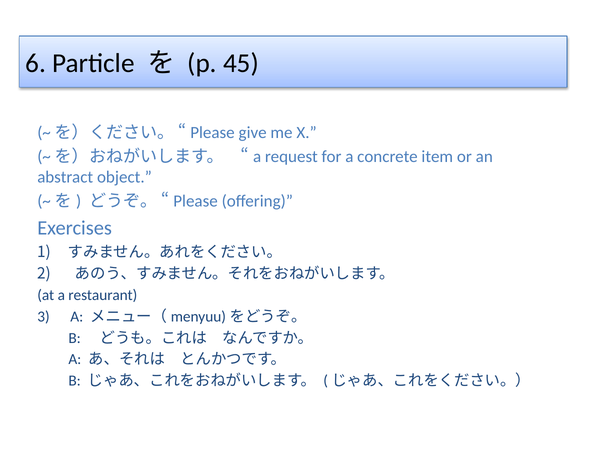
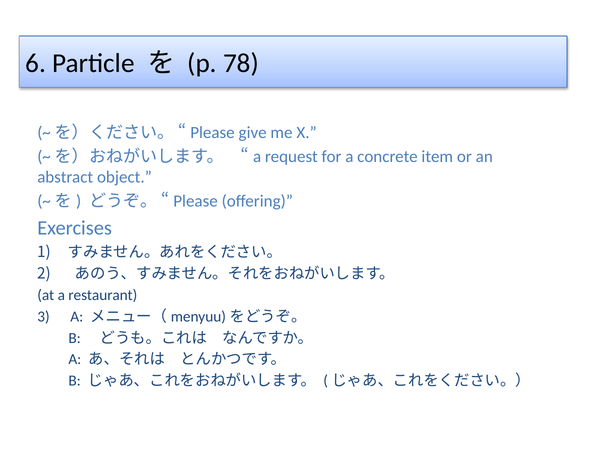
45: 45 -> 78
